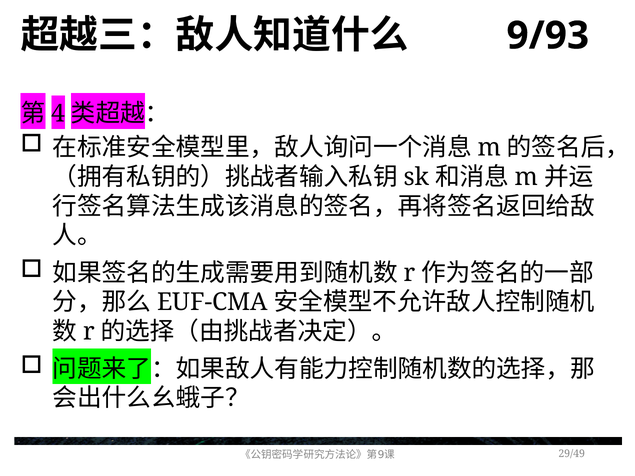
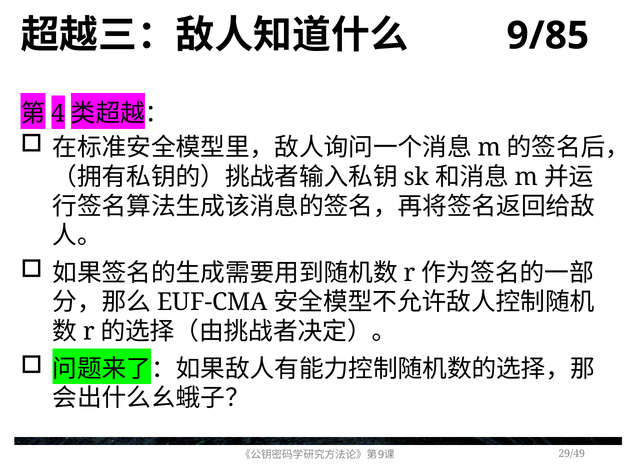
9/93: 9/93 -> 9/85
